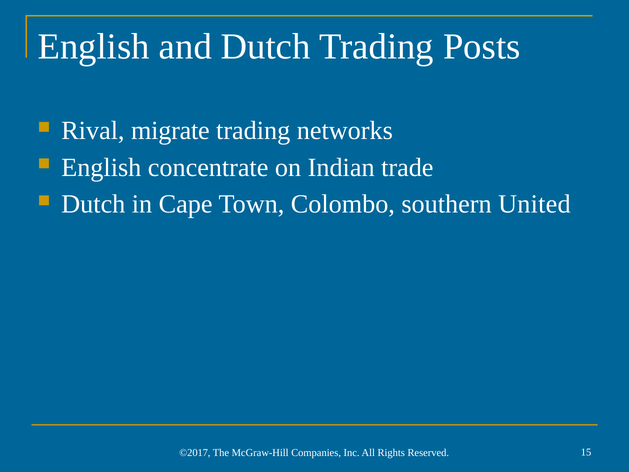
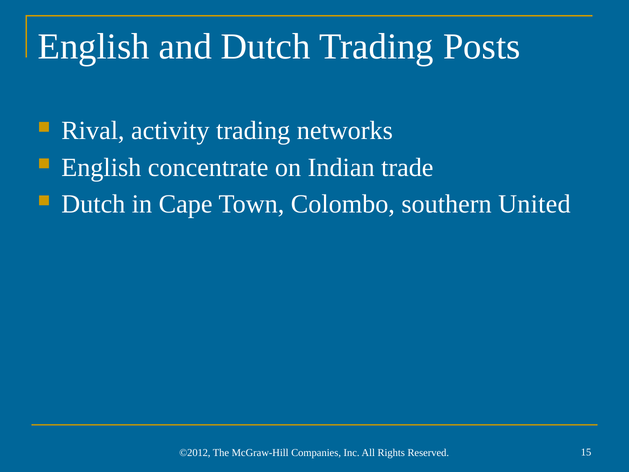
migrate: migrate -> activity
©2017: ©2017 -> ©2012
